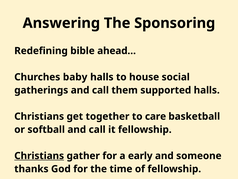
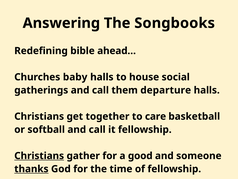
Sponsoring: Sponsoring -> Songbooks
supported: supported -> departure
early: early -> good
thanks underline: none -> present
